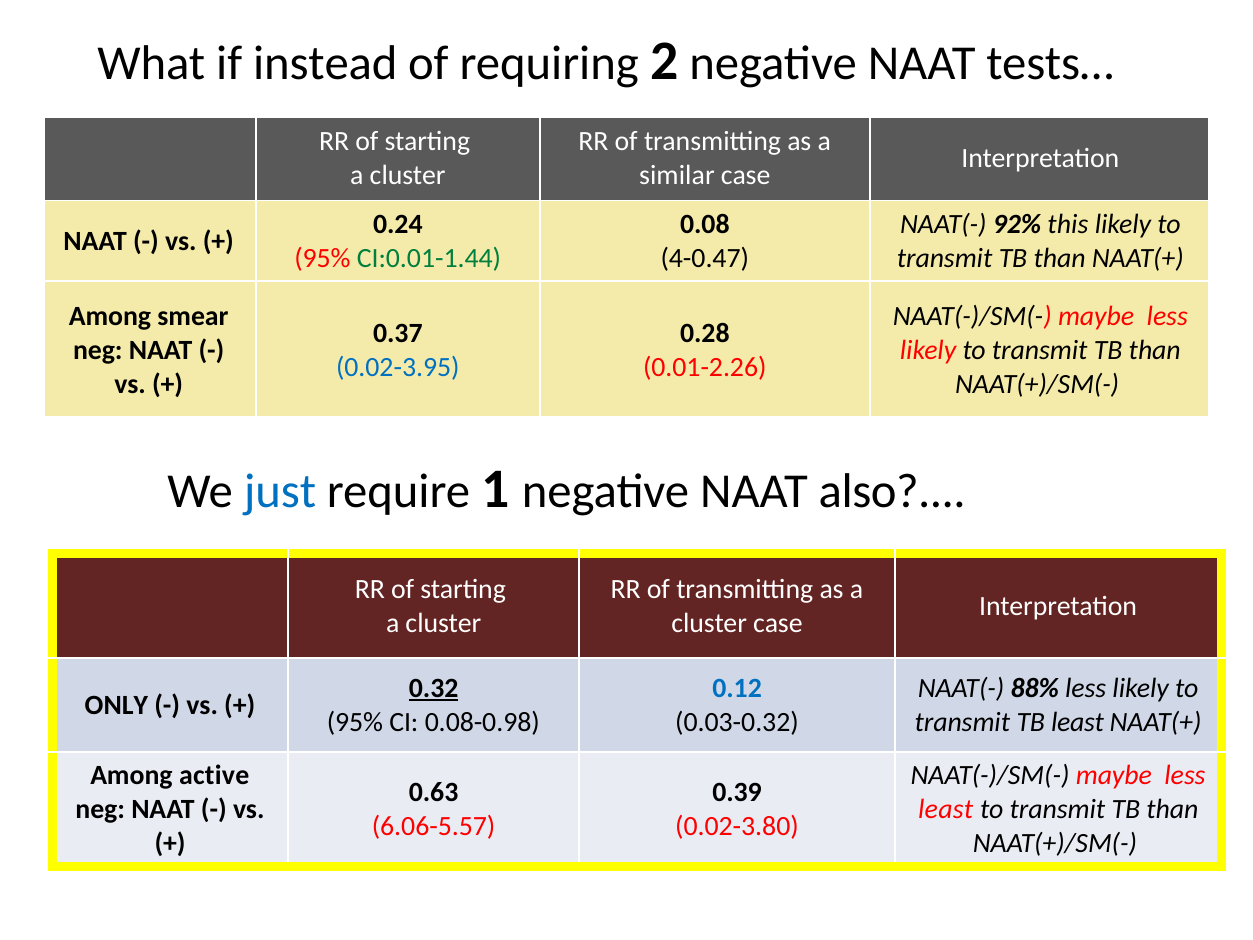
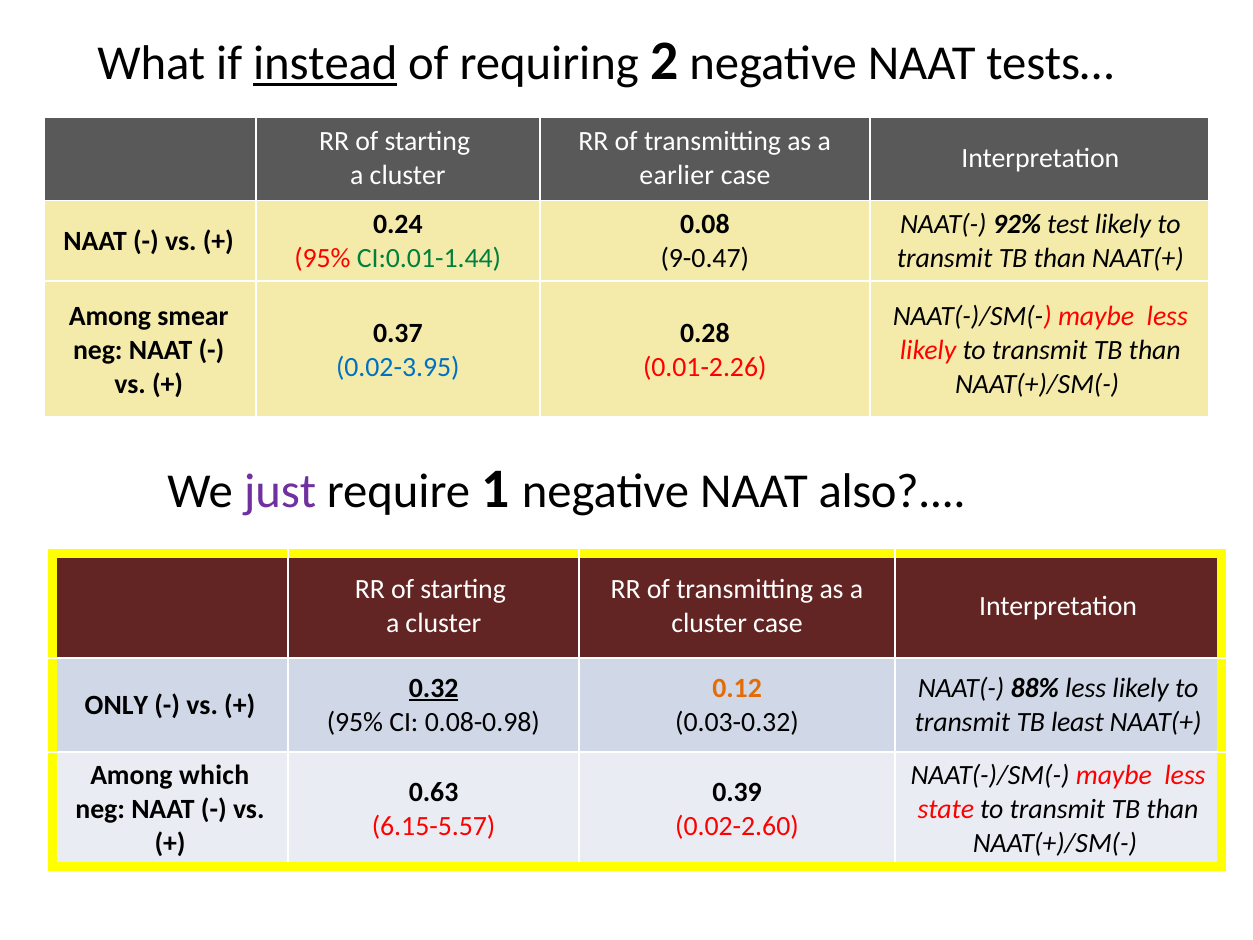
instead underline: none -> present
similar: similar -> earlier
this: this -> test
4-0.47: 4-0.47 -> 9-0.47
just colour: blue -> purple
0.12 colour: blue -> orange
active: active -> which
least at (946, 809): least -> state
6.06-5.57: 6.06-5.57 -> 6.15-5.57
0.02-3.80: 0.02-3.80 -> 0.02-2.60
